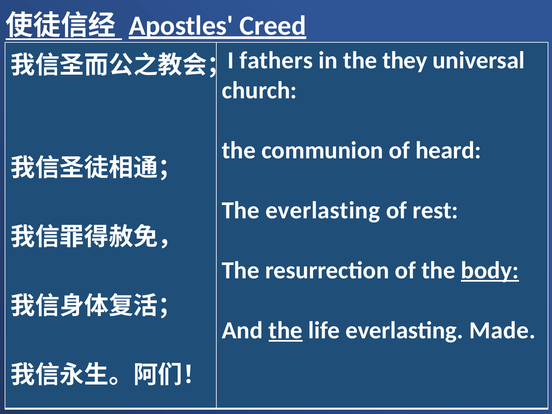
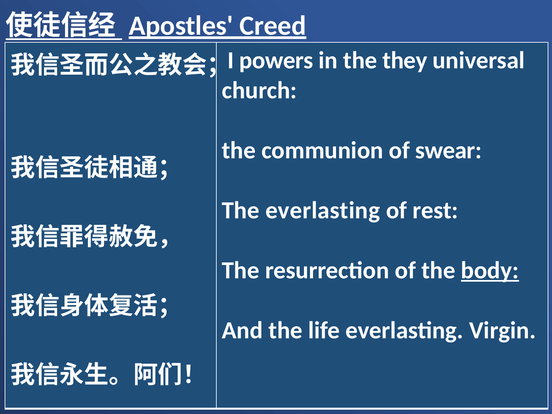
fathers: fathers -> powers
heard: heard -> swear
the at (286, 330) underline: present -> none
Made: Made -> Virgin
